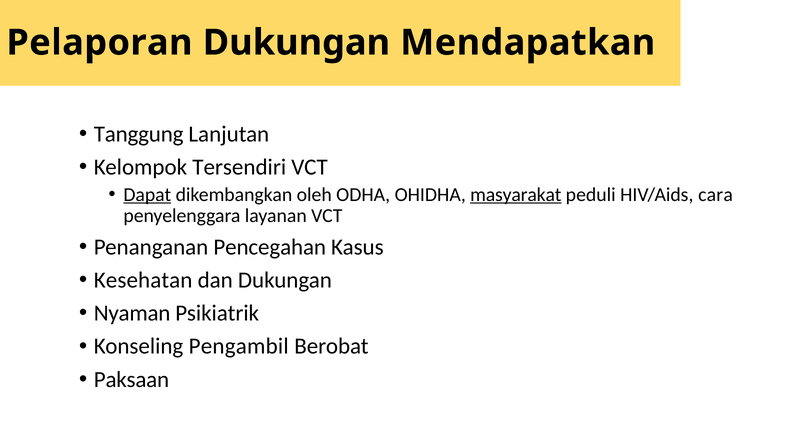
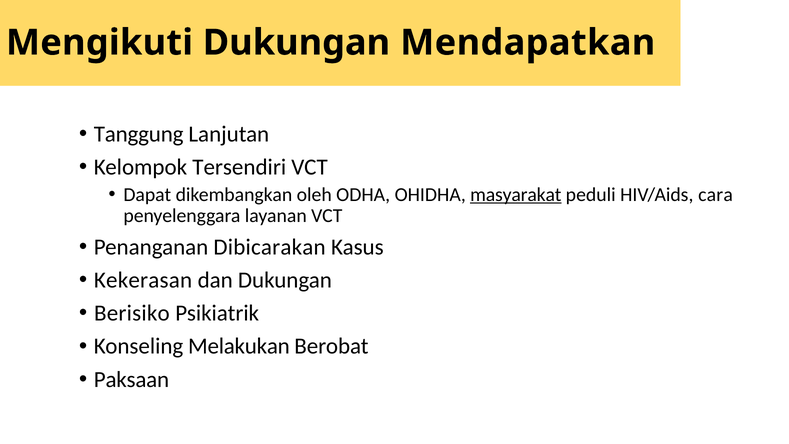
Pelaporan: Pelaporan -> Mengikuti
Dapat underline: present -> none
Pencegahan: Pencegahan -> Dibicarakan
Kesehatan: Kesehatan -> Kekerasan
Nyaman: Nyaman -> Berisiko
Pengambil: Pengambil -> Melakukan
